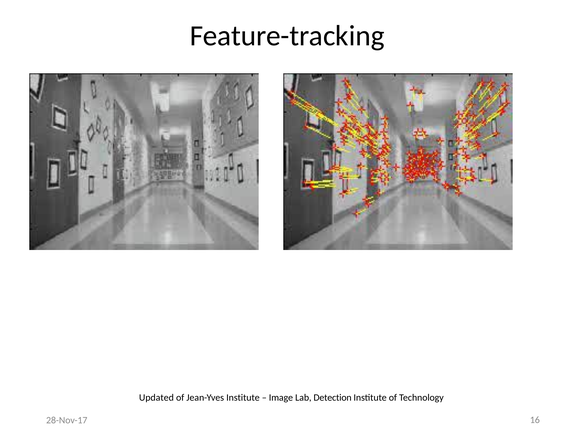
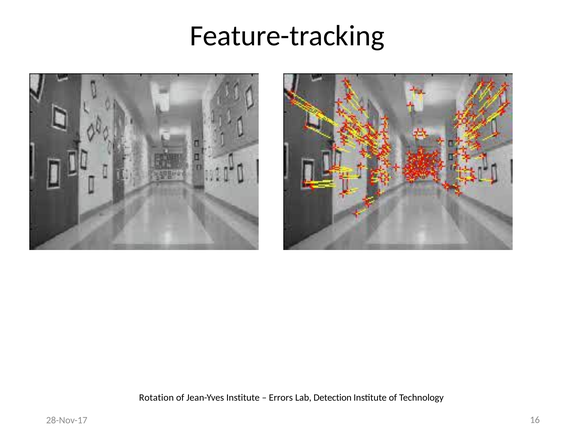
Updated: Updated -> Rotation
Image: Image -> Errors
